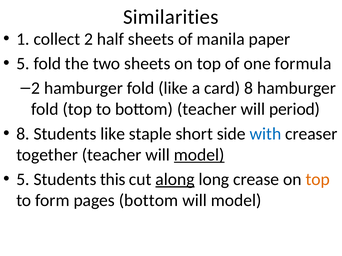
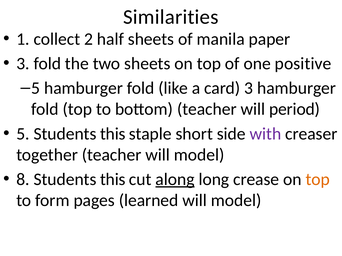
5 at (23, 64): 5 -> 3
formula: formula -> positive
2 at (36, 88): 2 -> 5
card 8: 8 -> 3
8 at (23, 134): 8 -> 5
like at (113, 134): like -> this
with colour: blue -> purple
model at (199, 155) underline: present -> none
5 at (23, 180): 5 -> 8
pages bottom: bottom -> learned
